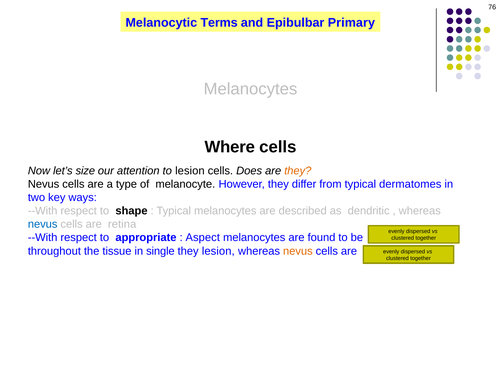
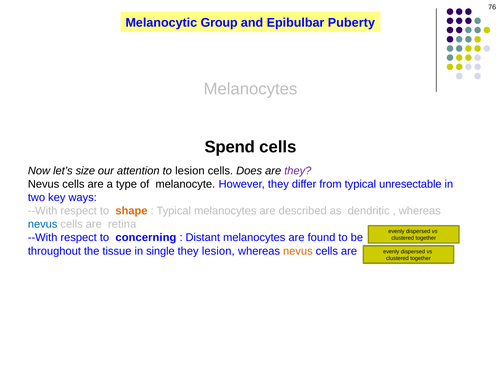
Terms: Terms -> Group
Primary: Primary -> Puberty
Where: Where -> Spend
they at (298, 171) colour: orange -> purple
dermatomes: dermatomes -> unresectable
shape colour: black -> orange
appropriate: appropriate -> concerning
Aspect: Aspect -> Distant
